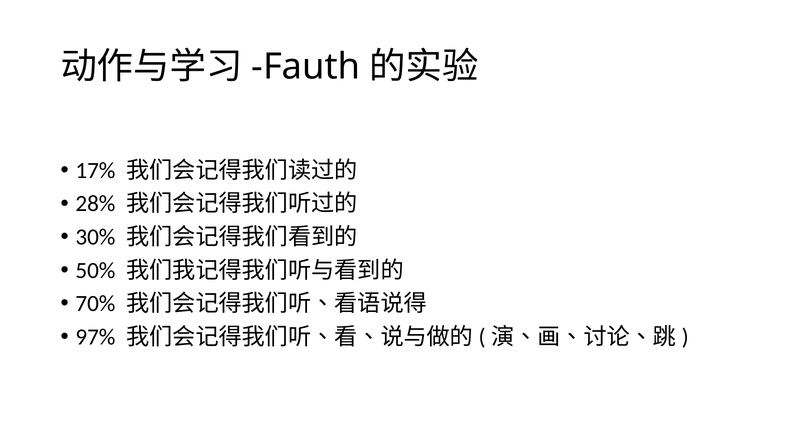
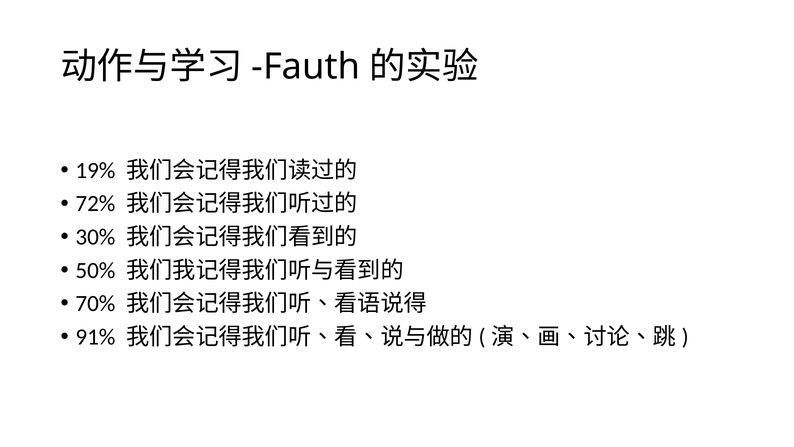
17%: 17% -> 19%
28%: 28% -> 72%
97%: 97% -> 91%
